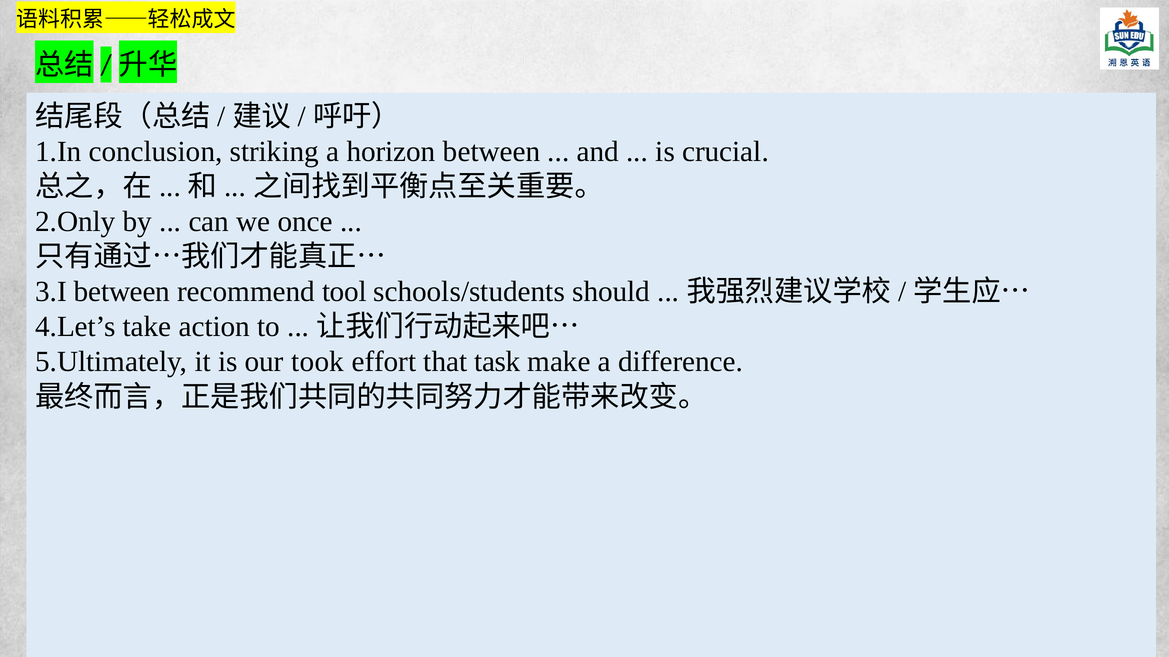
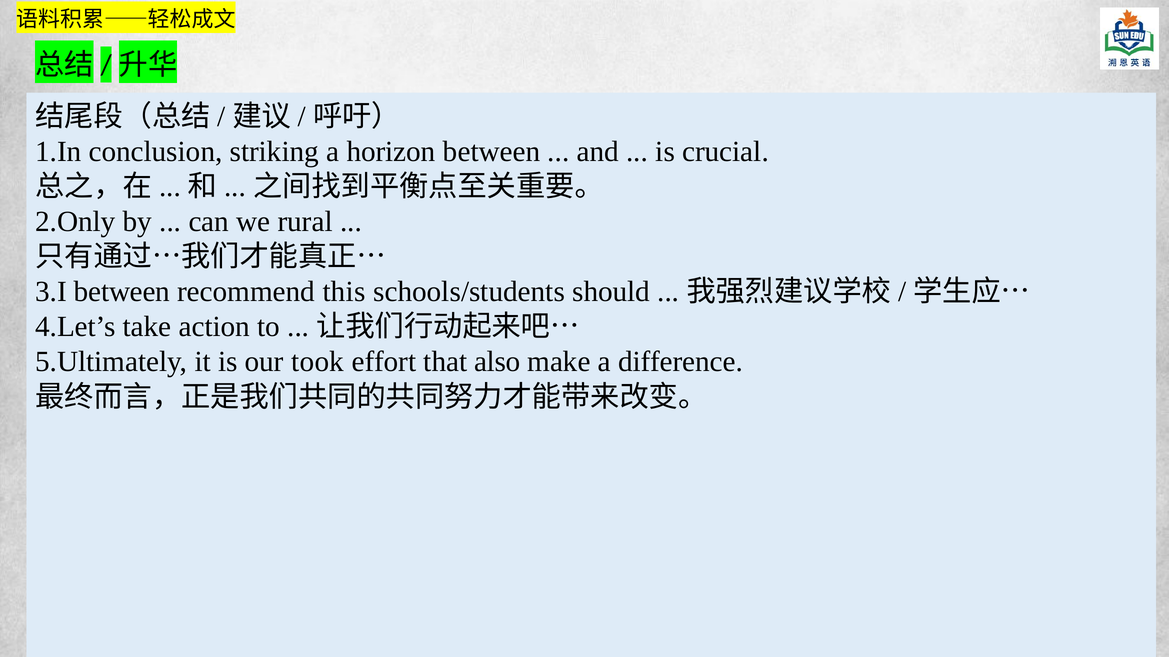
once: once -> rural
tool: tool -> this
task: task -> also
